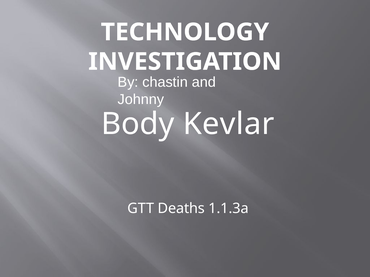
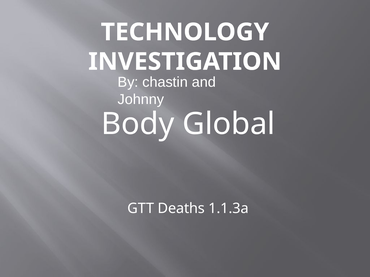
Kevlar: Kevlar -> Global
